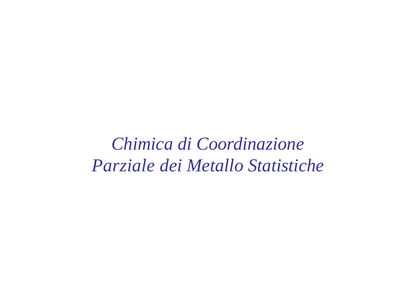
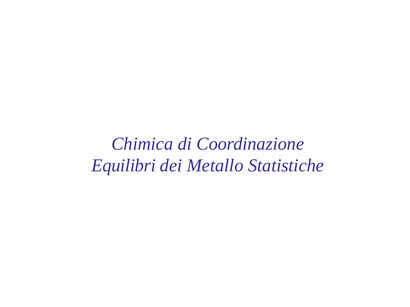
Parziale: Parziale -> Equilibri
